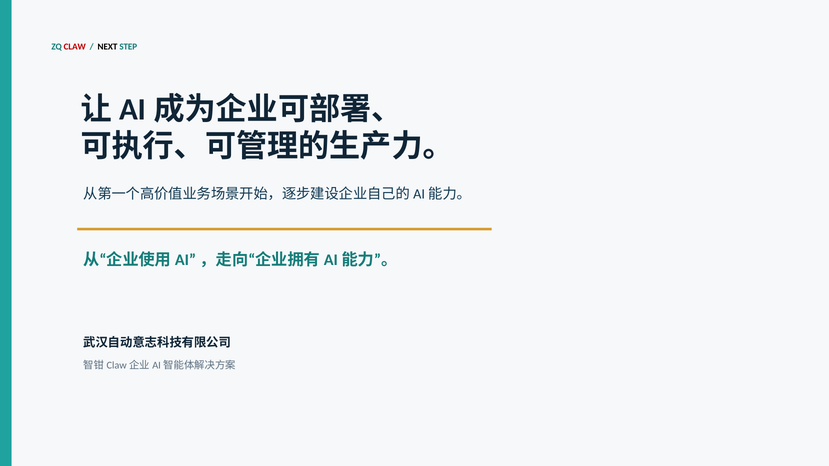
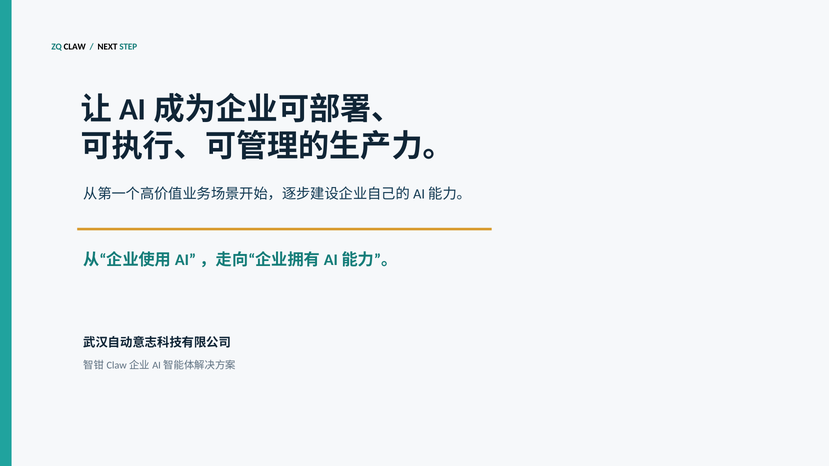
CLAW colour: red -> black
